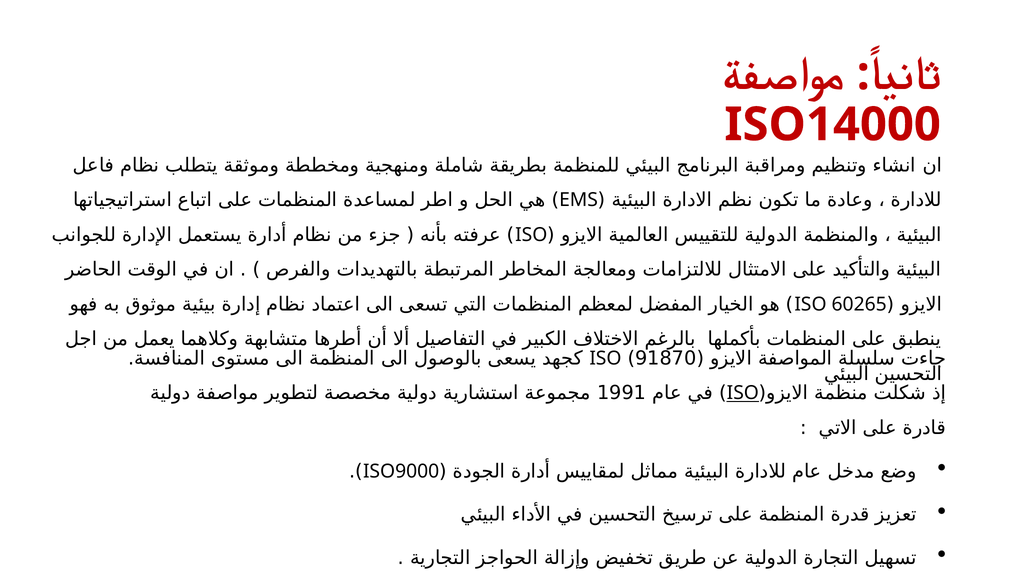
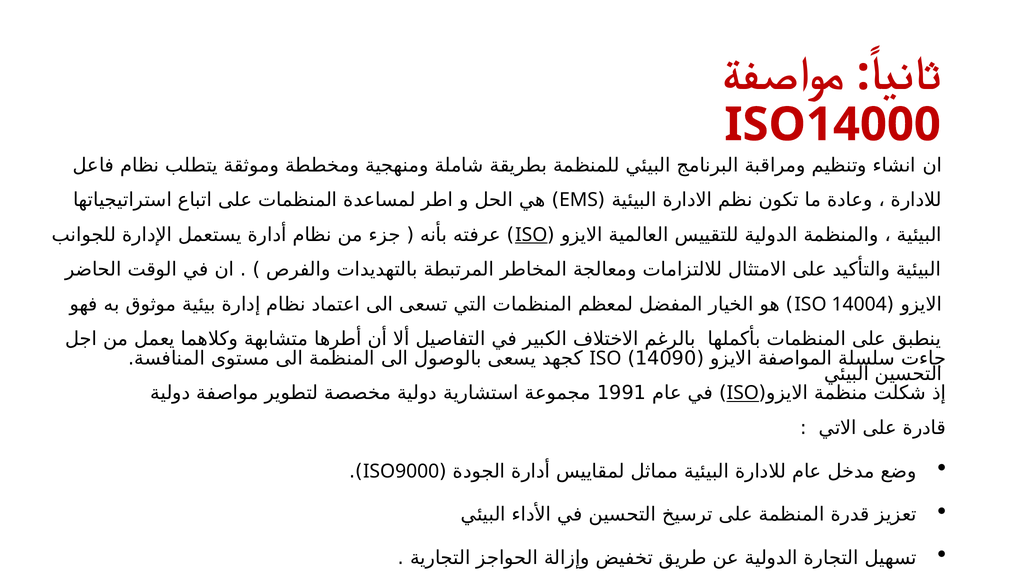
ISO at (531, 235) underline: none -> present
60265: 60265 -> 14004
91870: 91870 -> 14090
